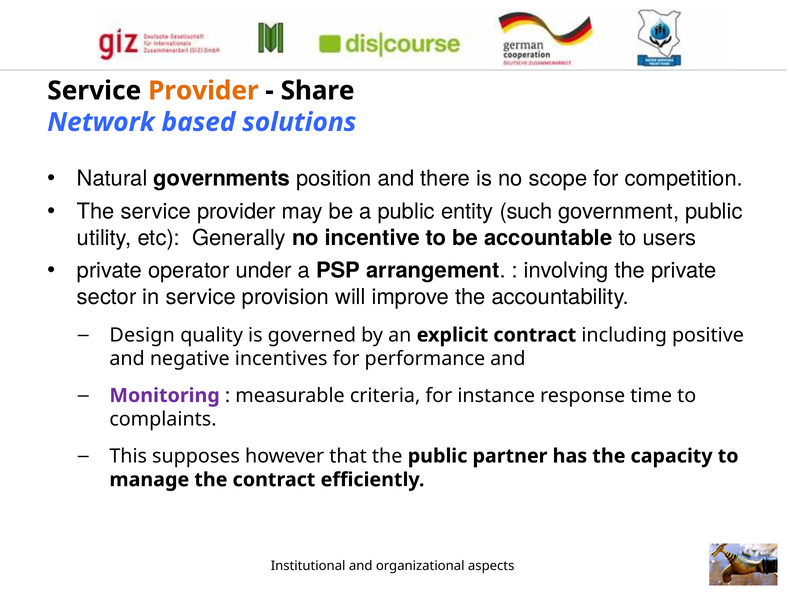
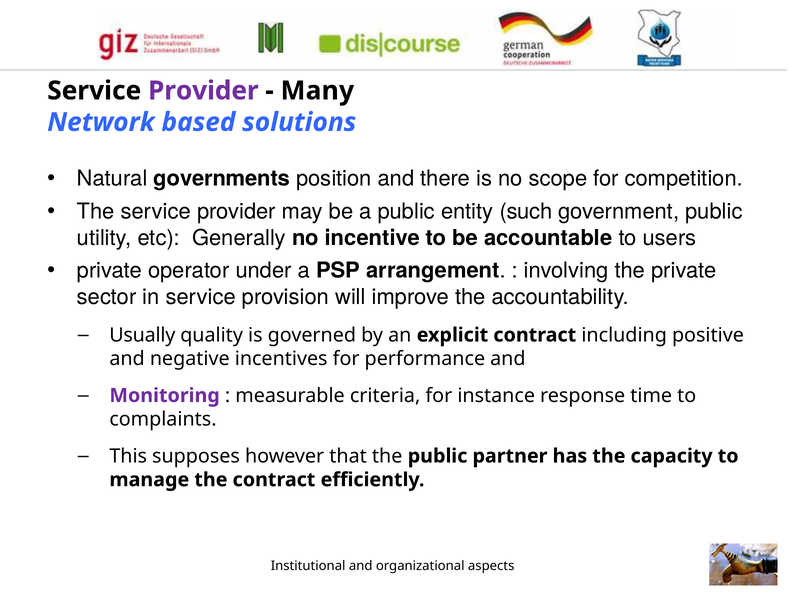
Provider at (203, 91) colour: orange -> purple
Share: Share -> Many
Design: Design -> Usually
